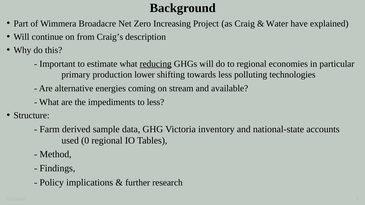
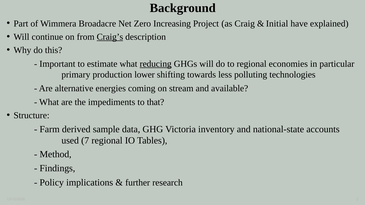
Water: Water -> Initial
Craig’s underline: none -> present
to less: less -> that
0: 0 -> 7
